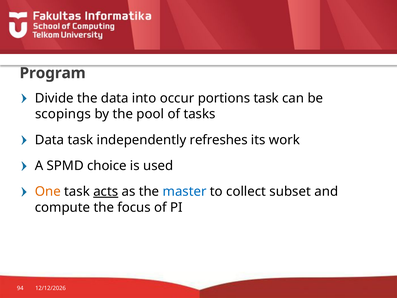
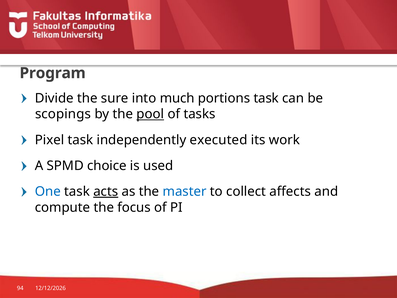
the data: data -> sure
occur: occur -> much
pool underline: none -> present
Data at (50, 140): Data -> Pixel
refreshes: refreshes -> executed
One colour: orange -> blue
subset: subset -> affects
